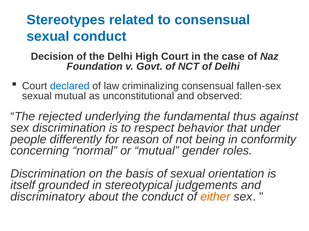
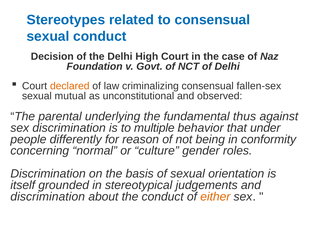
declared colour: blue -> orange
rejected: rejected -> parental
respect: respect -> multiple
or mutual: mutual -> culture
discriminatory at (48, 197): discriminatory -> discrimination
